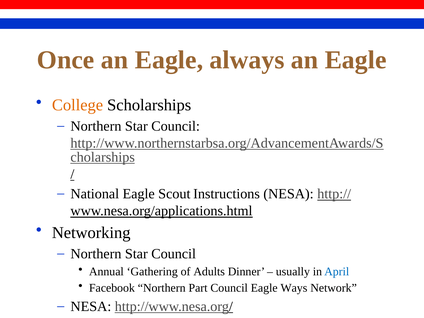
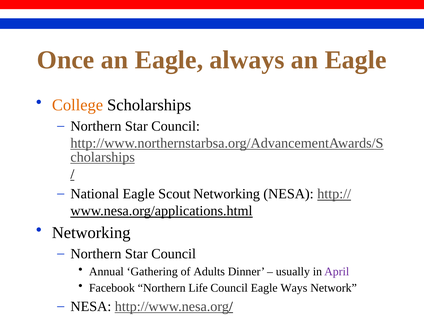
Scout Instructions: Instructions -> Networking
April colour: blue -> purple
Part: Part -> Life
